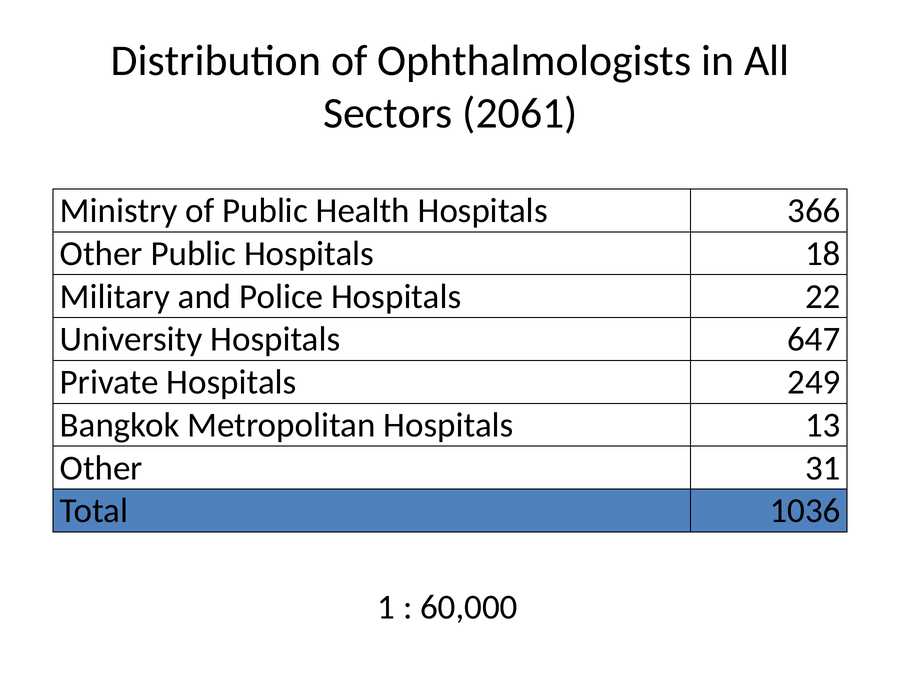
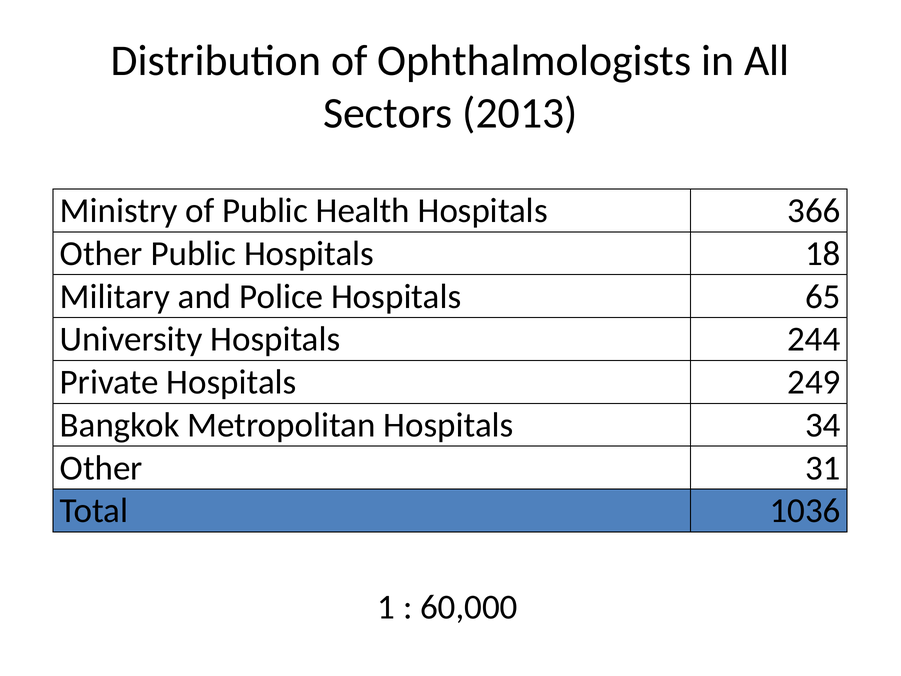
2061: 2061 -> 2013
22: 22 -> 65
647: 647 -> 244
13: 13 -> 34
